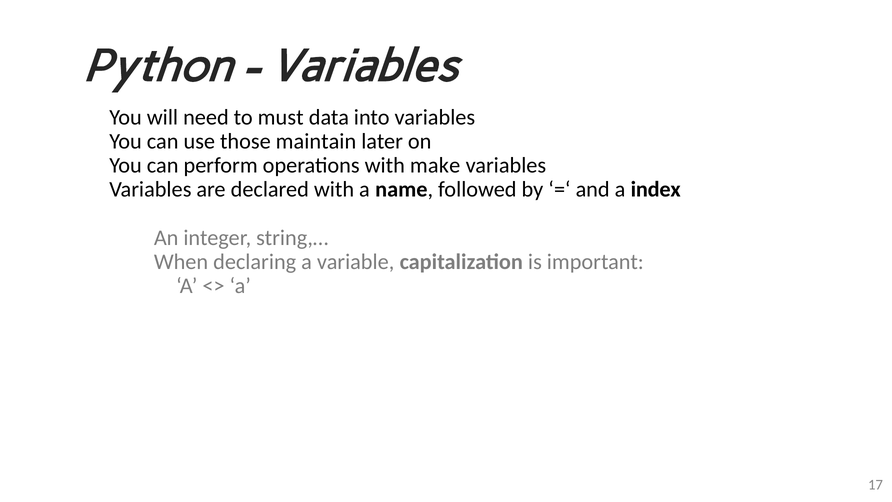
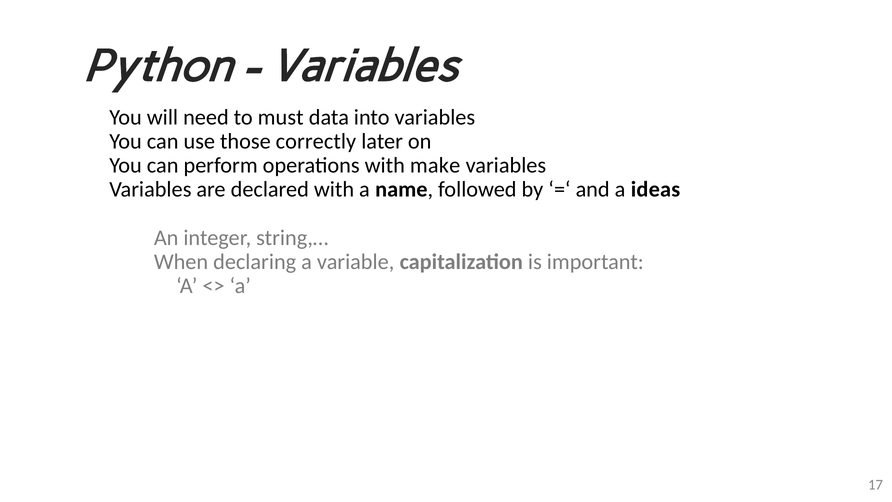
maintain: maintain -> correctly
index: index -> ideas
